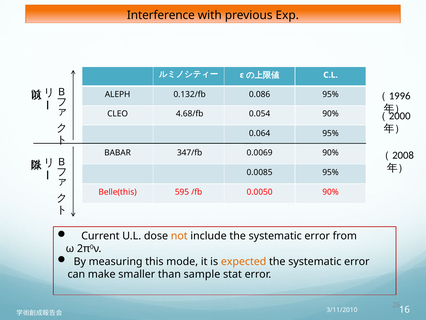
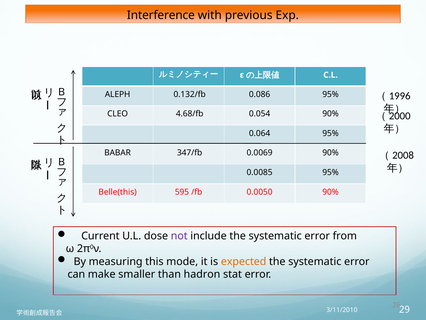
not colour: orange -> purple
sample: sample -> hadron
16: 16 -> 29
